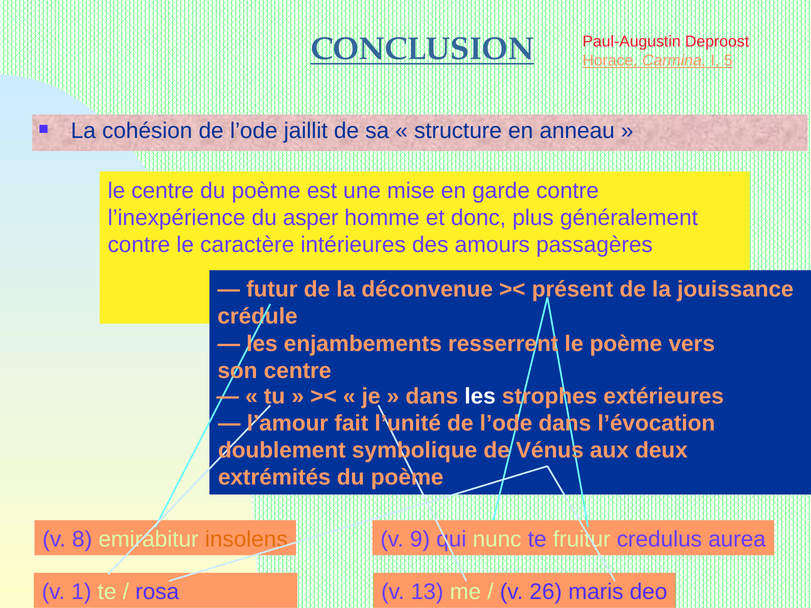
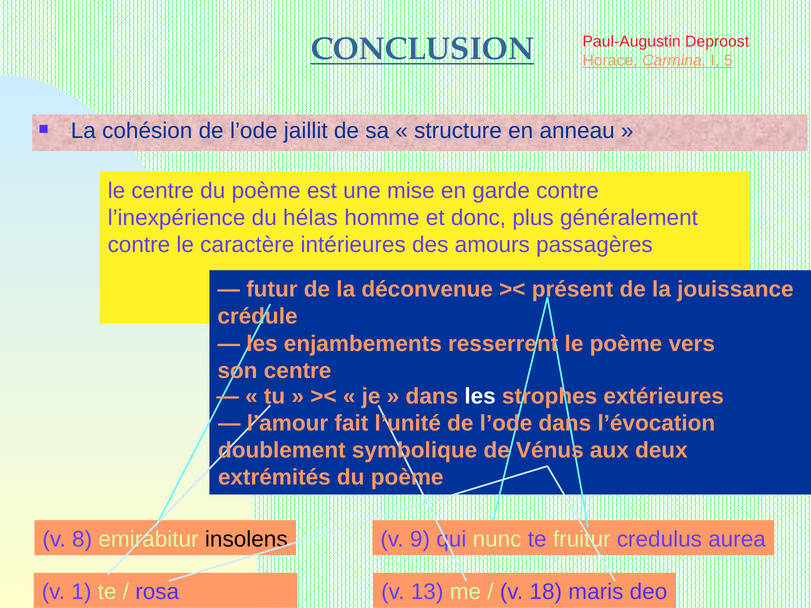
asper: asper -> hélas
insolens colour: orange -> black
26: 26 -> 18
